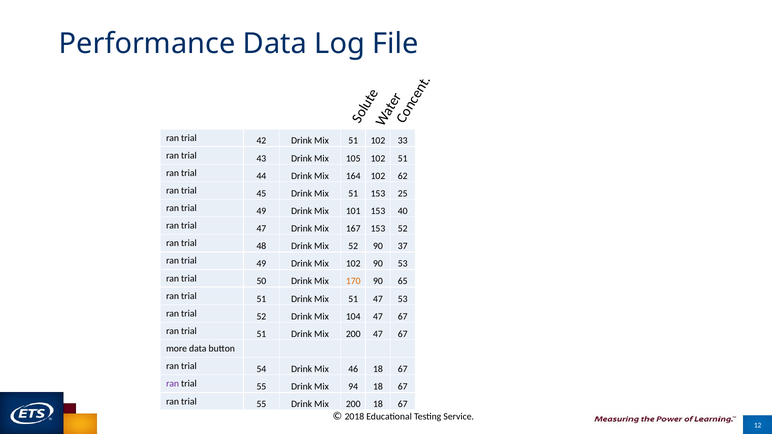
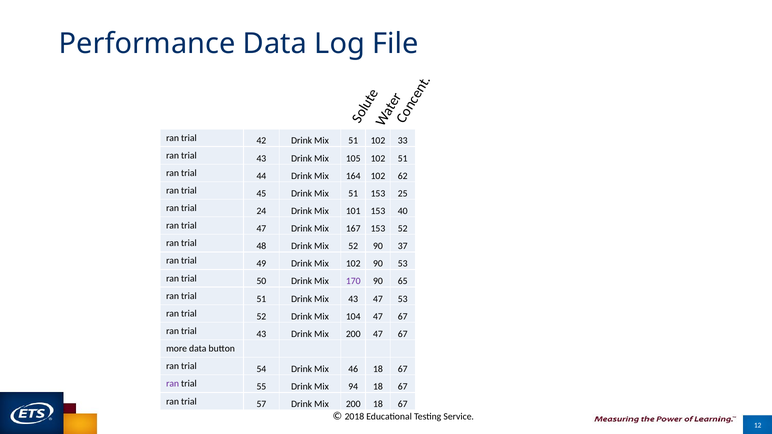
49 at (261, 211): 49 -> 24
170 colour: orange -> purple
51 Drink Mix 51: 51 -> 43
51 at (261, 334): 51 -> 43
55 at (261, 404): 55 -> 57
